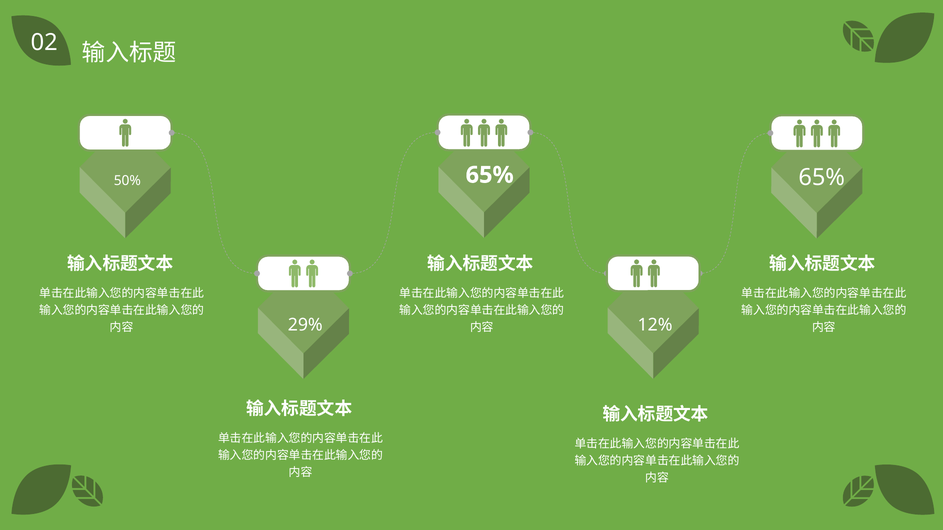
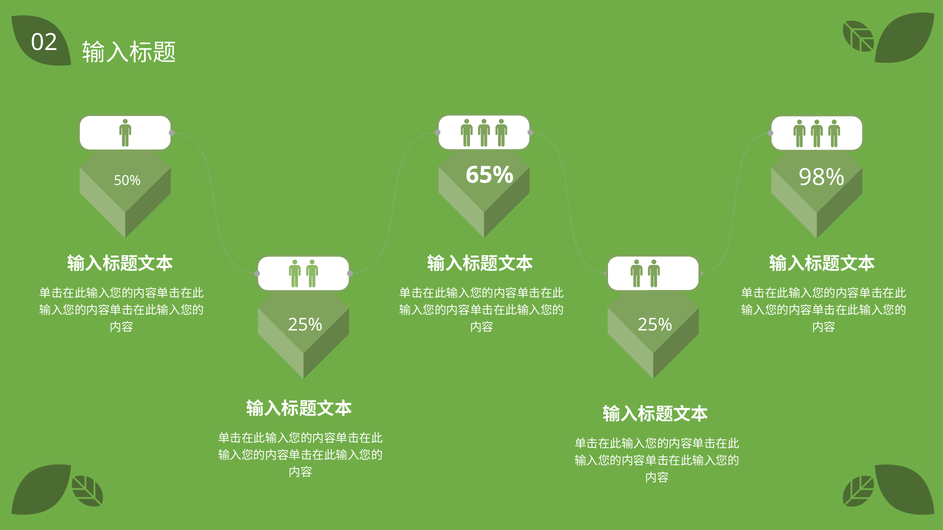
65% at (822, 178): 65% -> 98%
12% at (655, 325): 12% -> 25%
29% at (305, 325): 29% -> 25%
